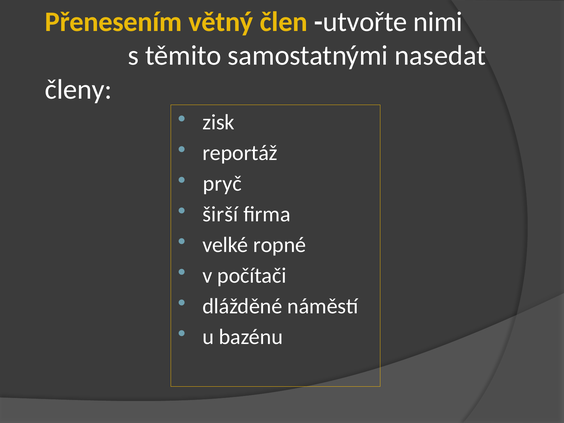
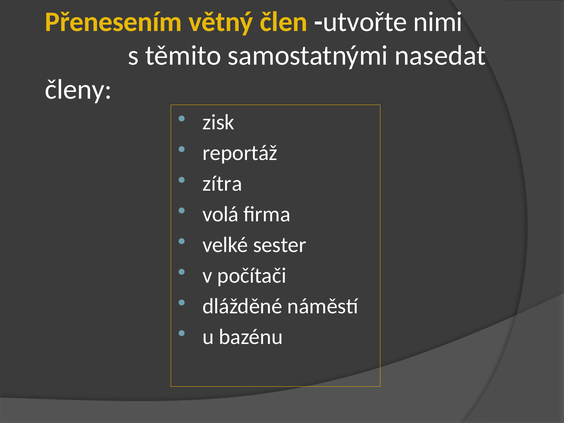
pryč: pryč -> zítra
širší: širší -> volá
ropné: ropné -> sester
